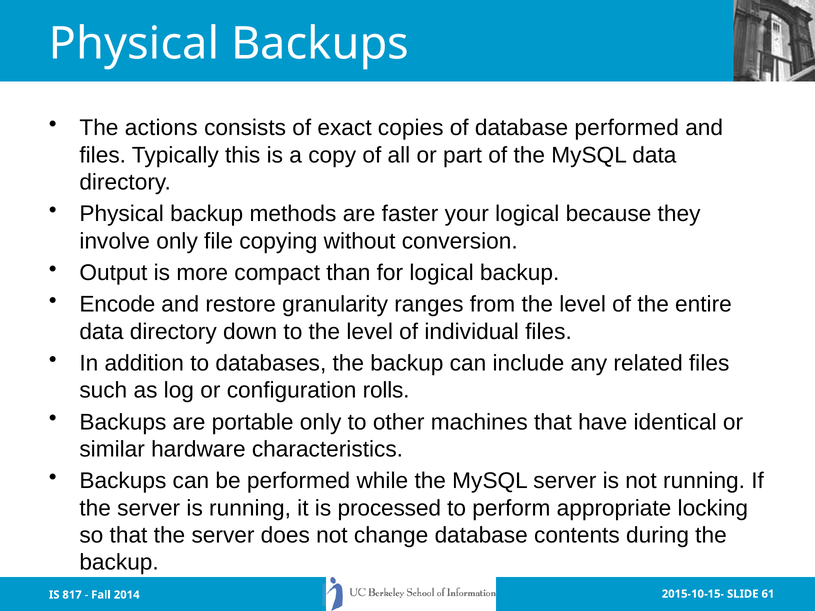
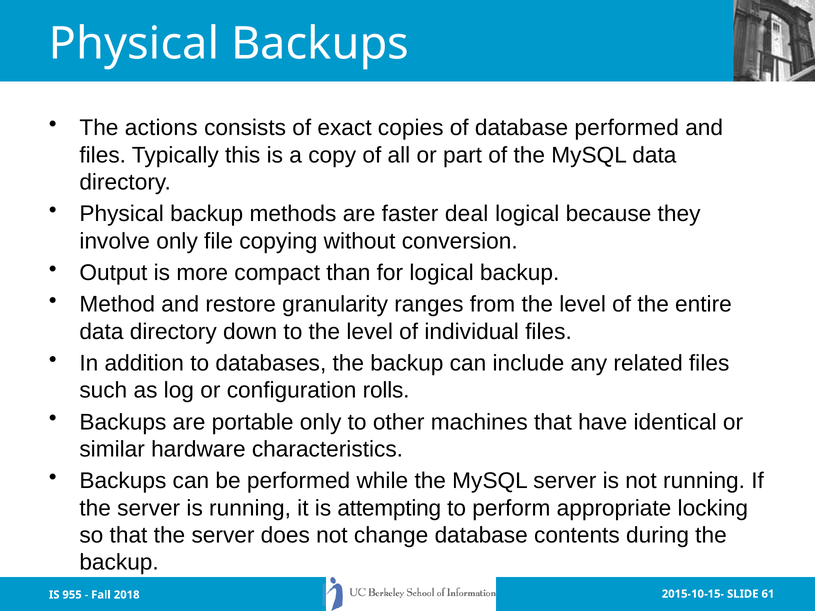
your: your -> deal
Encode: Encode -> Method
processed: processed -> attempting
817: 817 -> 955
2014: 2014 -> 2018
